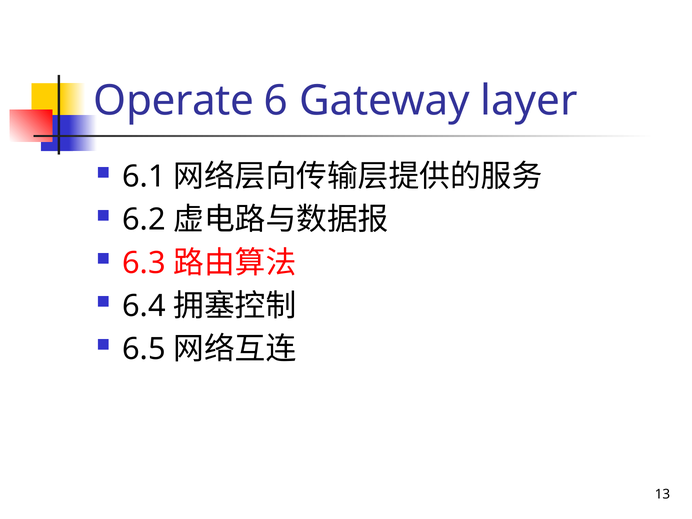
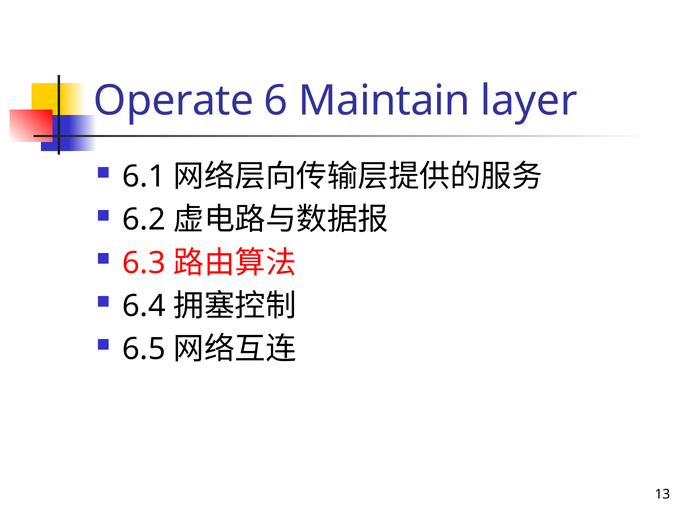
Gateway: Gateway -> Maintain
